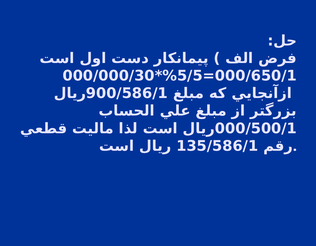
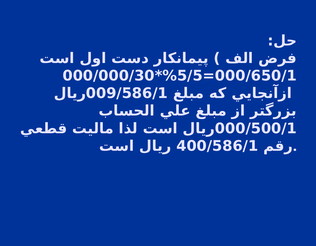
900/586/1: 900/586/1 -> 009/586/1
135/586/1: 135/586/1 -> 400/586/1
